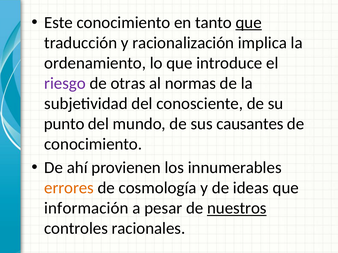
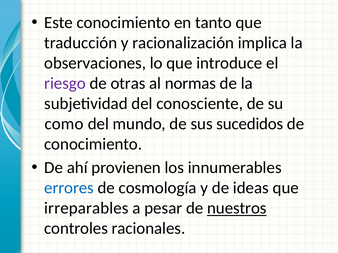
que at (249, 23) underline: present -> none
ordenamiento: ordenamiento -> observaciones
punto: punto -> como
causantes: causantes -> sucedidos
errores colour: orange -> blue
información: información -> irreparables
